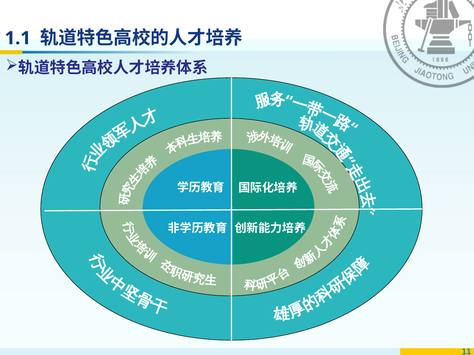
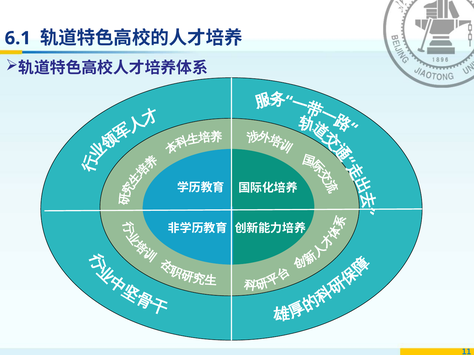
1.1: 1.1 -> 6.1
